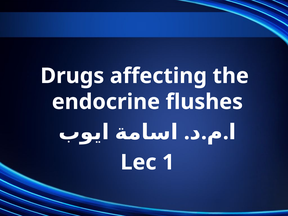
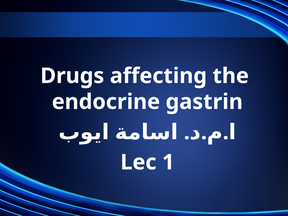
flushes: flushes -> gastrin
